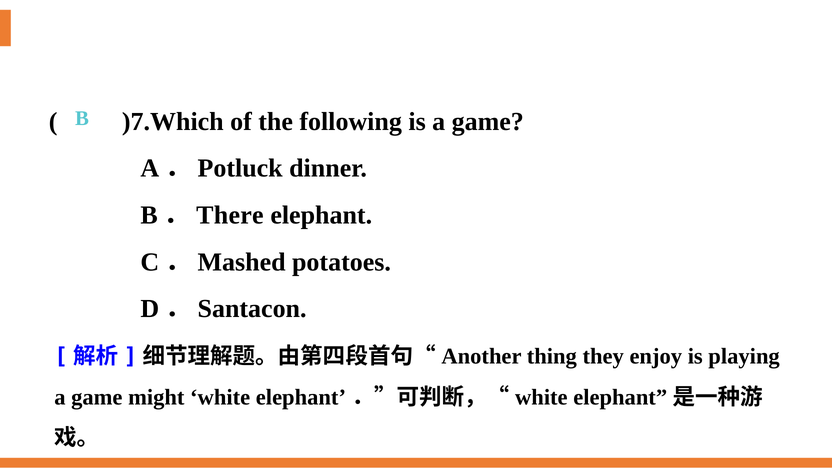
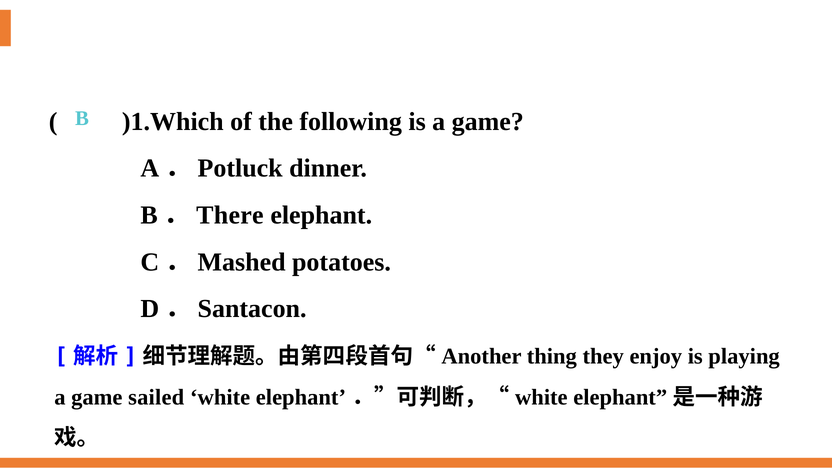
)7.Which: )7.Which -> )1.Which
might: might -> sailed
